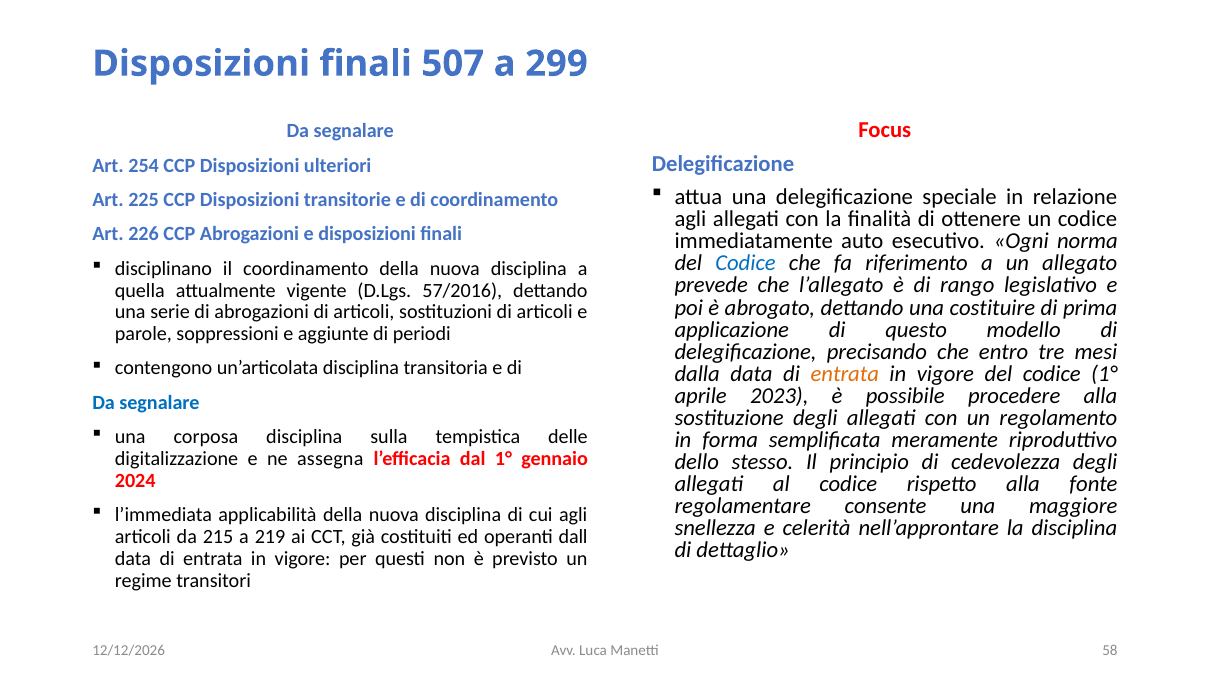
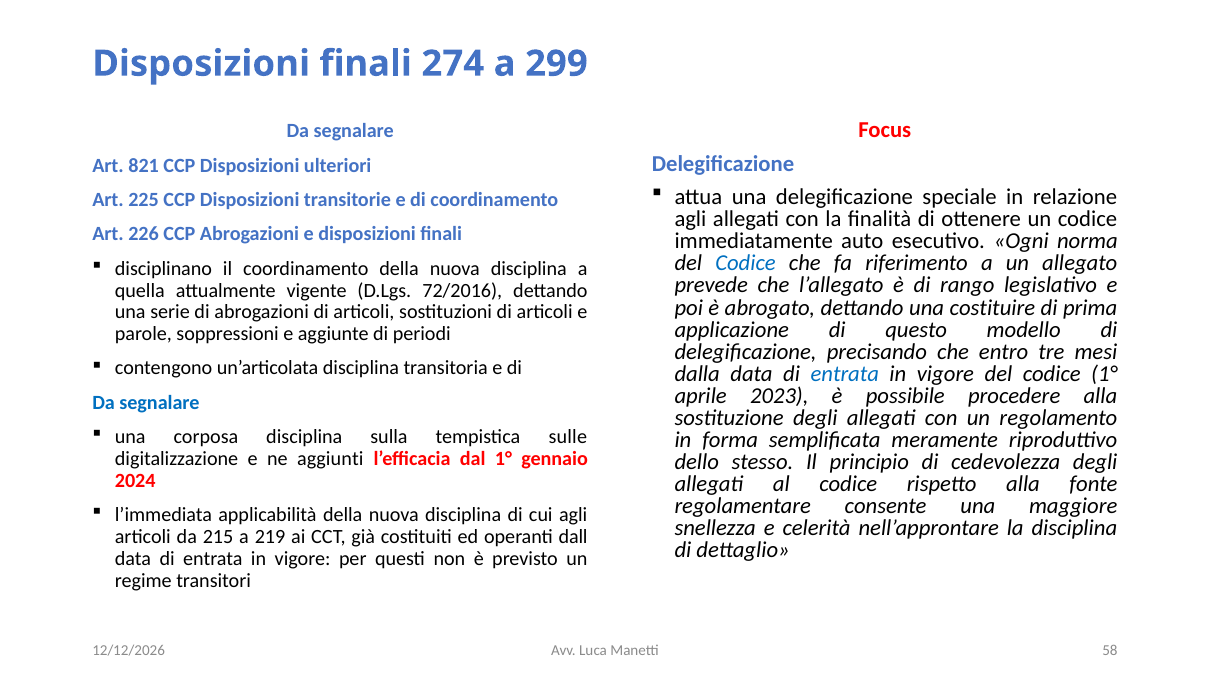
507: 507 -> 274
254: 254 -> 821
57/2016: 57/2016 -> 72/2016
entrata at (845, 374) colour: orange -> blue
delle: delle -> sulle
assegna: assegna -> aggiunti
